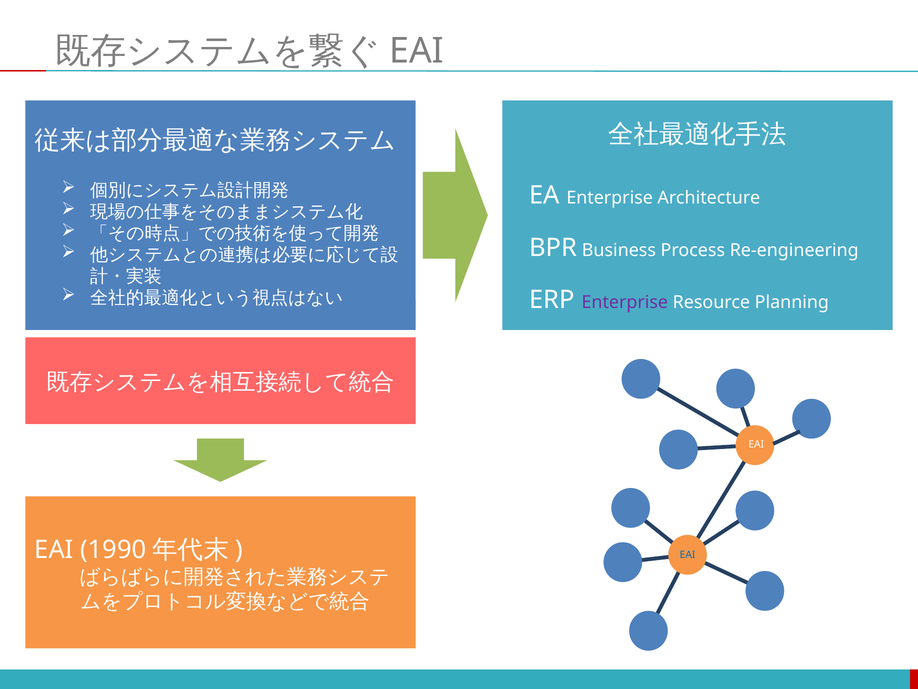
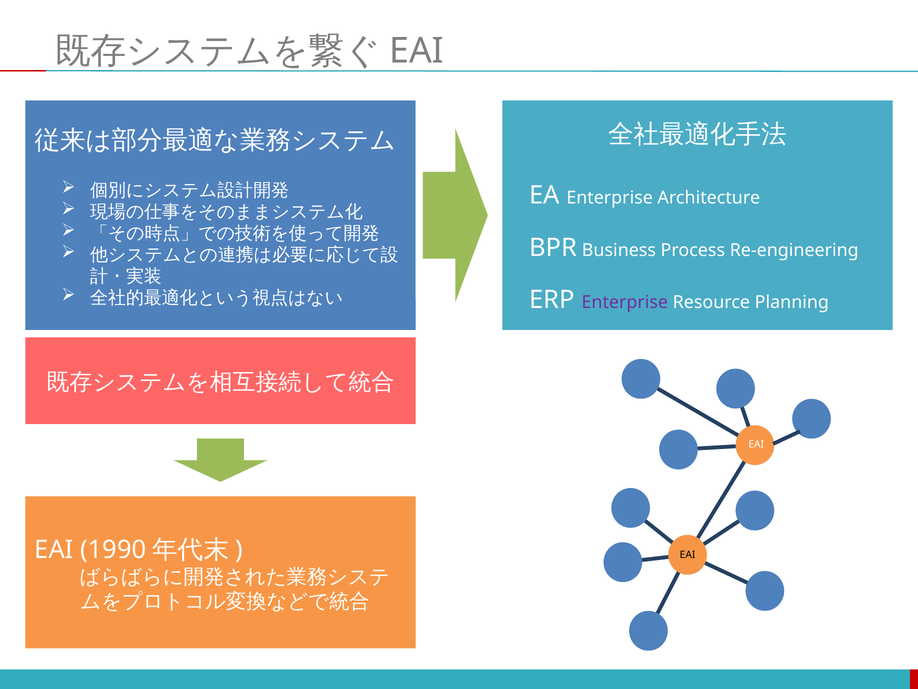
EAI at (688, 554) colour: blue -> black
